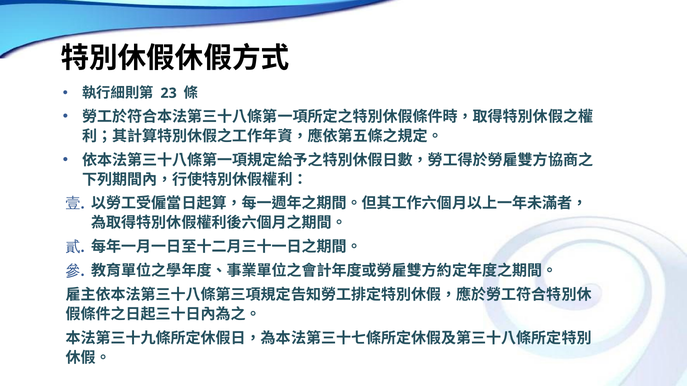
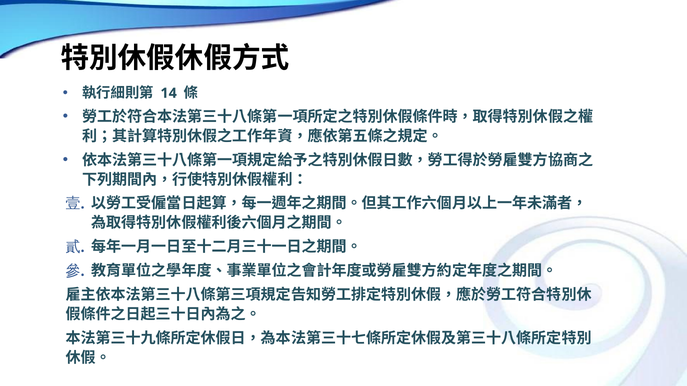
23: 23 -> 14
